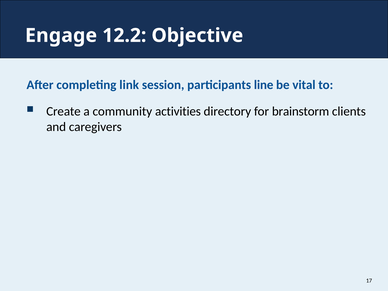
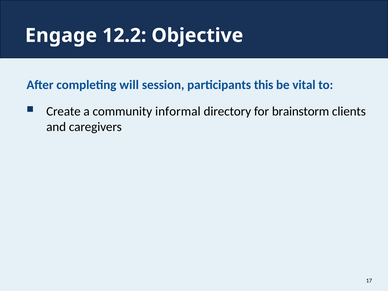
link: link -> will
line: line -> this
activities: activities -> informal
